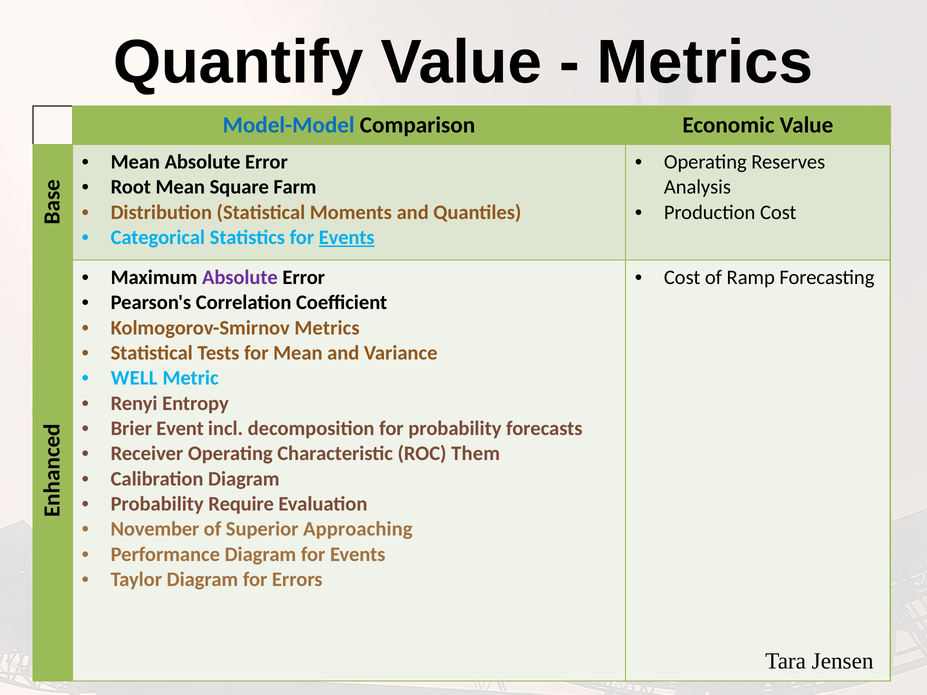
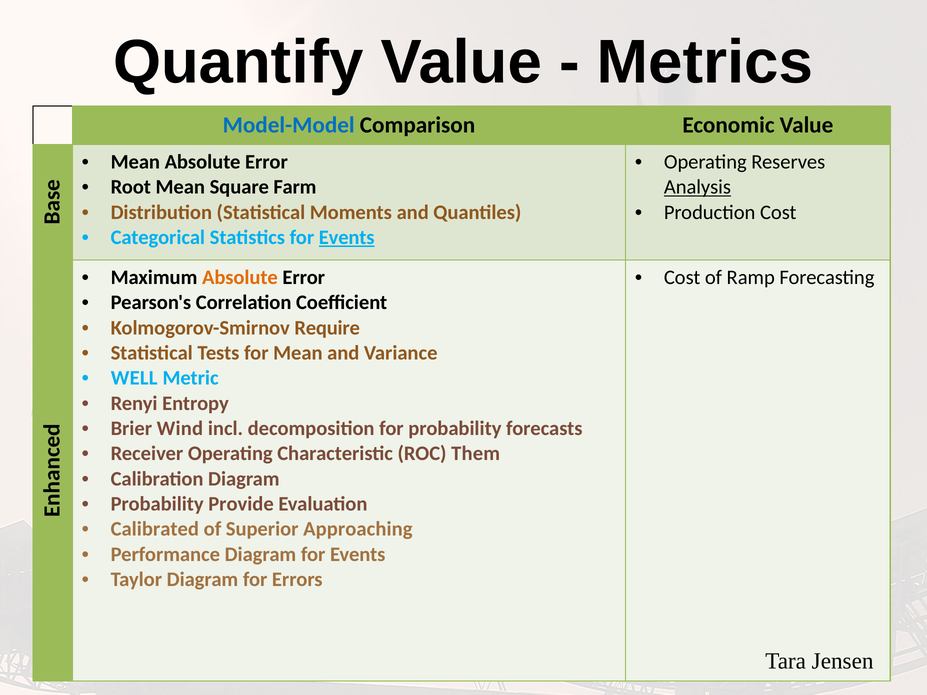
Analysis underline: none -> present
Absolute at (240, 277) colour: purple -> orange
Kolmogorov-Smirnov Metrics: Metrics -> Require
Event: Event -> Wind
Require: Require -> Provide
November: November -> Calibrated
